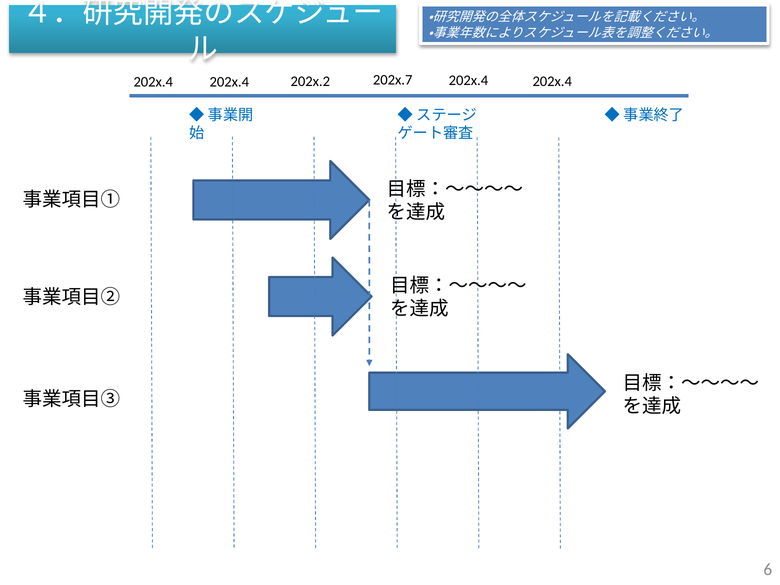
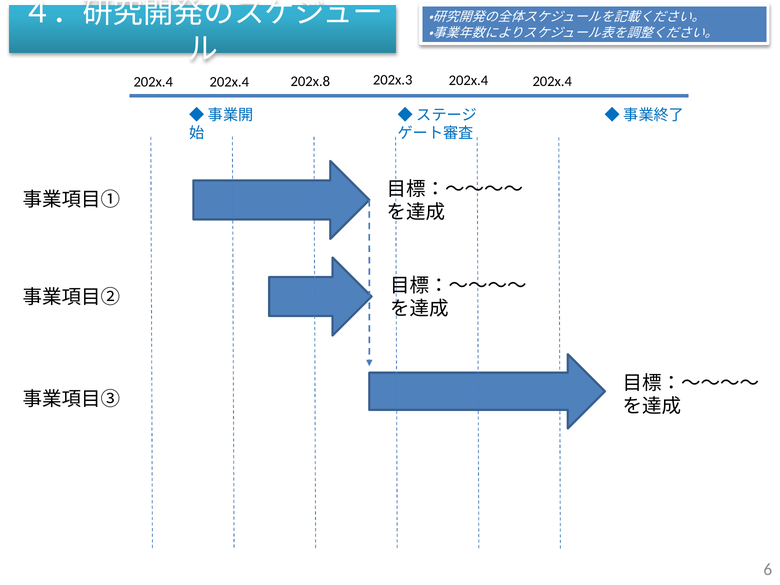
202x.7: 202x.7 -> 202x.3
202x.2: 202x.2 -> 202x.8
